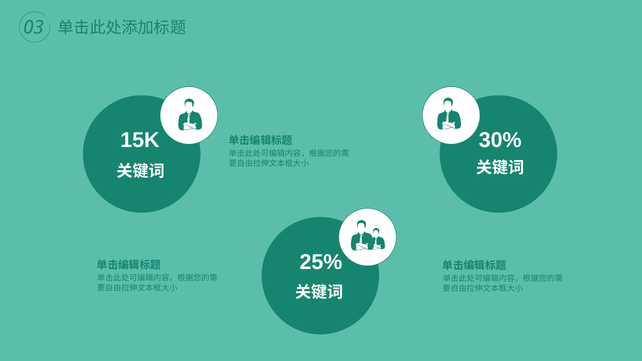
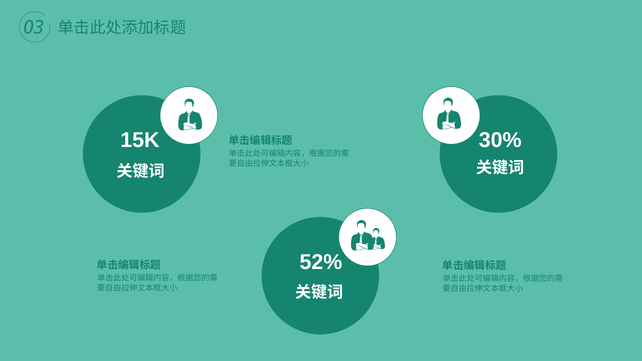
25%: 25% -> 52%
